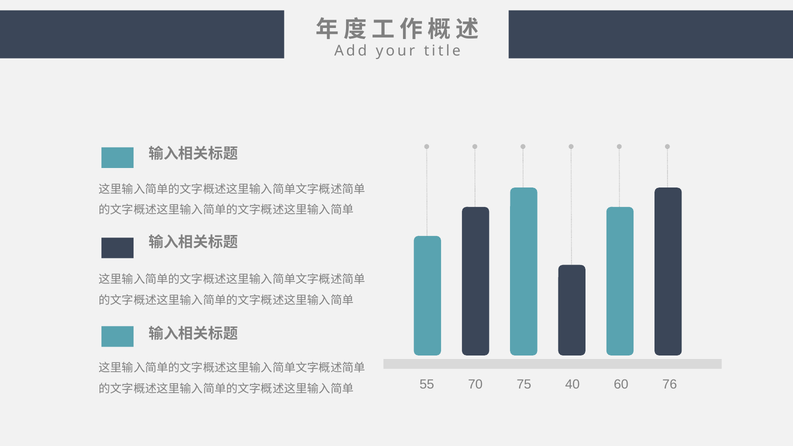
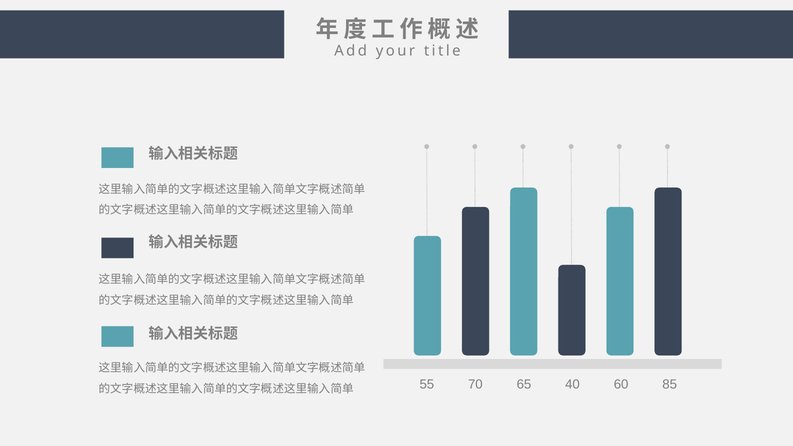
75: 75 -> 65
76: 76 -> 85
